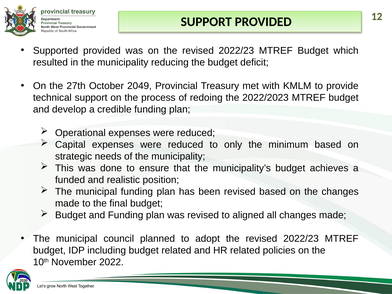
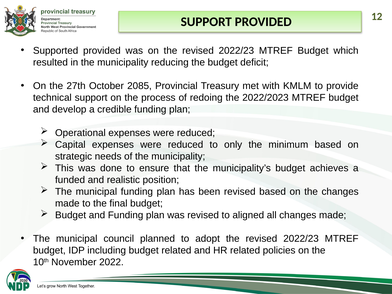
2049: 2049 -> 2085
